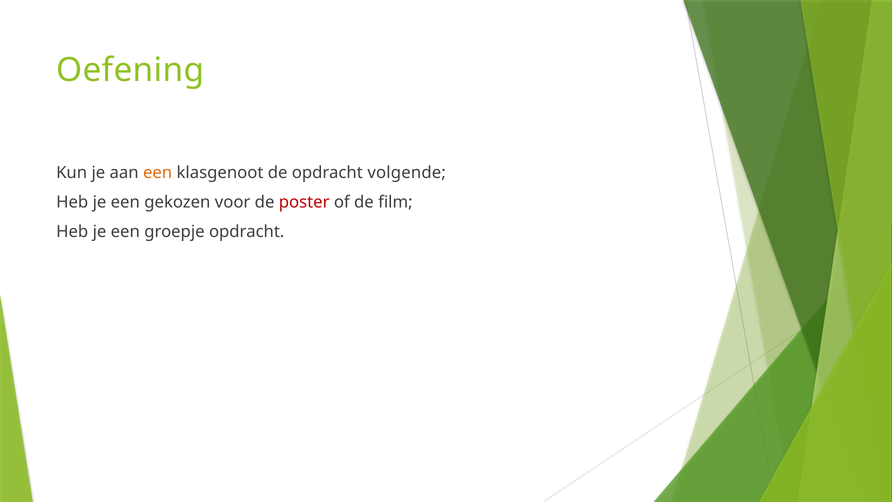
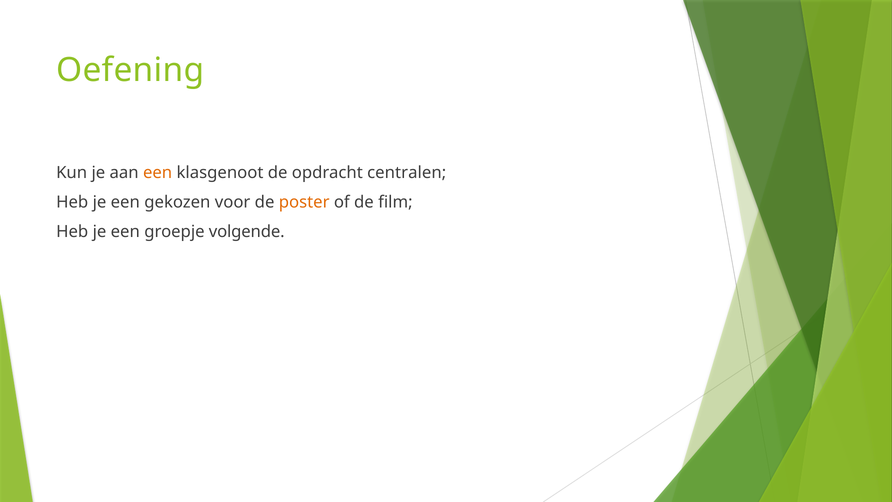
volgende: volgende -> centralen
poster colour: red -> orange
groepje opdracht: opdracht -> volgende
